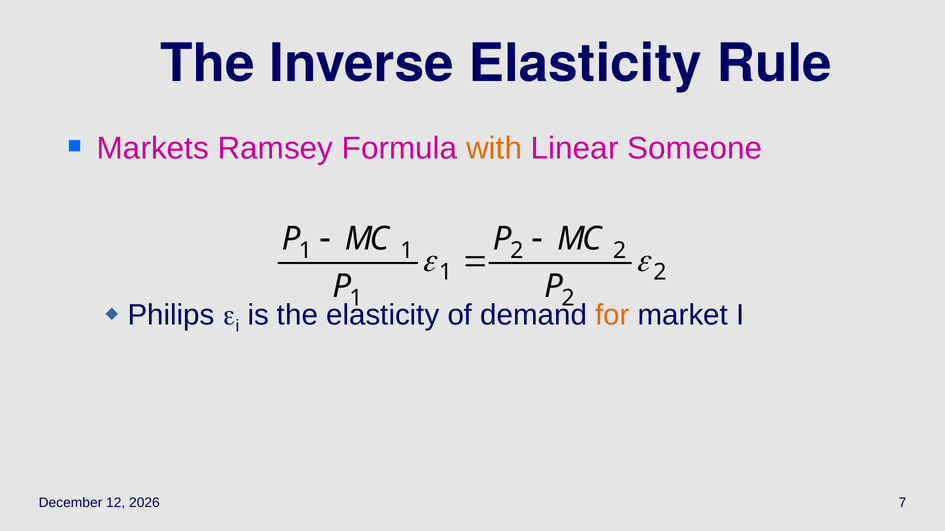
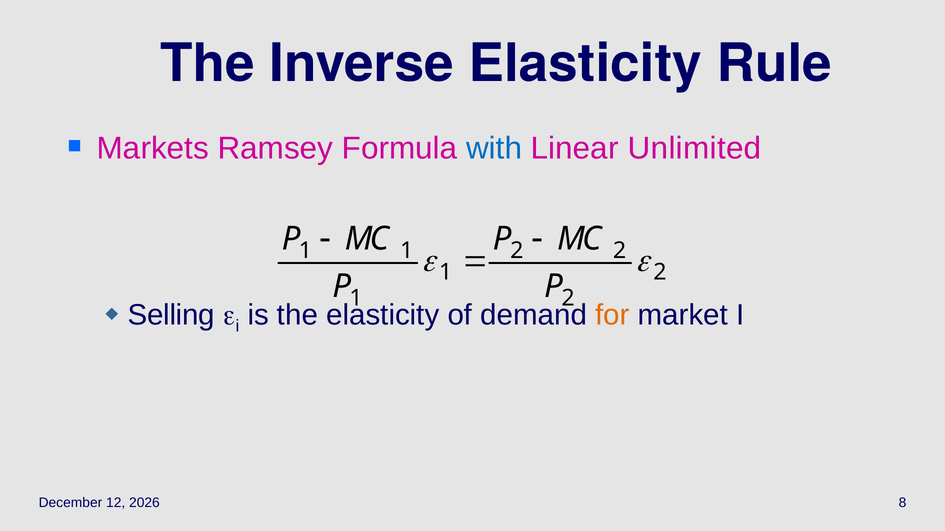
with colour: orange -> blue
Someone: Someone -> Unlimited
Philips: Philips -> Selling
7: 7 -> 8
